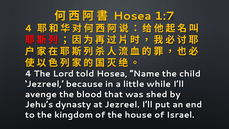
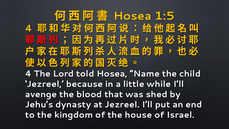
1:7: 1:7 -> 1:5
